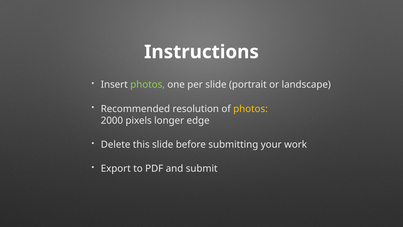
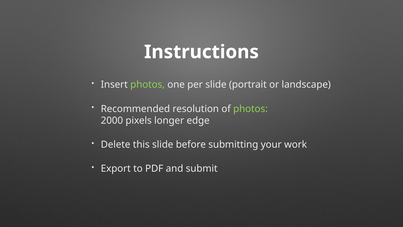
photos at (251, 109) colour: yellow -> light green
